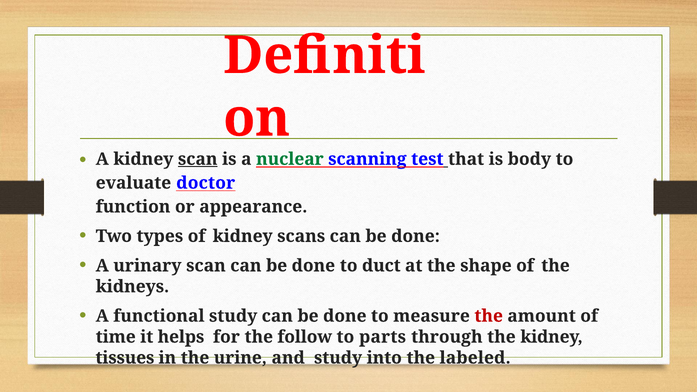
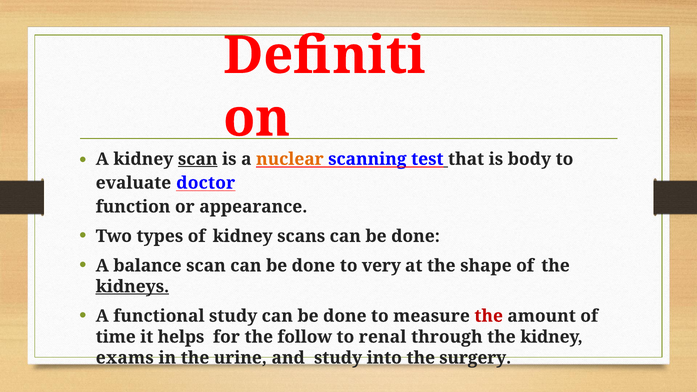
nuclear colour: green -> orange
urinary: urinary -> balance
duct: duct -> very
kidneys underline: none -> present
parts: parts -> renal
tissues: tissues -> exams
labeled: labeled -> surgery
